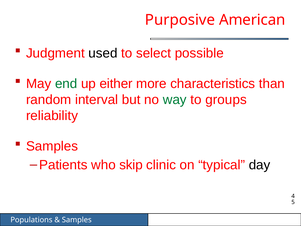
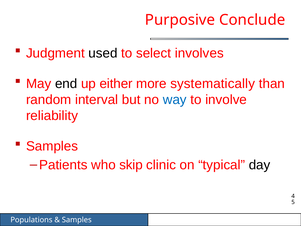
American: American -> Conclude
possible: possible -> involves
end colour: green -> black
characteristics: characteristics -> systematically
way colour: green -> blue
groups: groups -> involve
